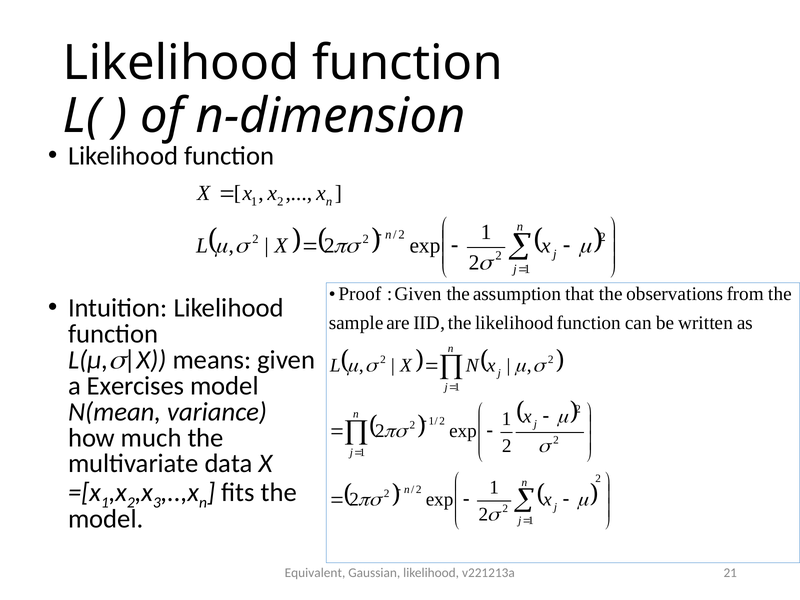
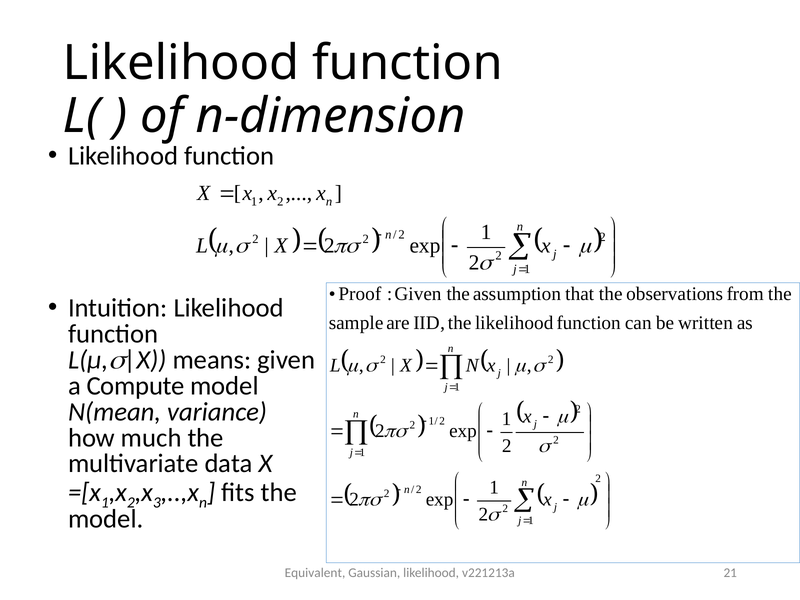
Exercises: Exercises -> Compute
